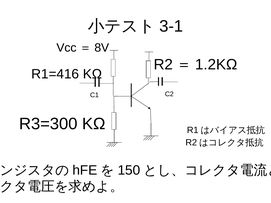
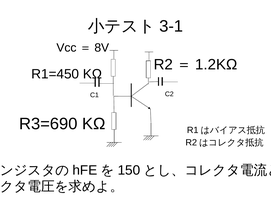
R1=416: R1=416 -> R1=450
R3=300: R3=300 -> R3=690
